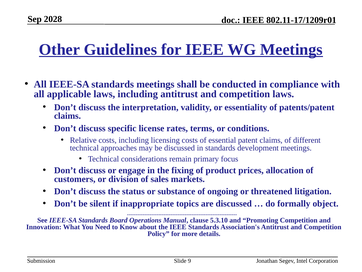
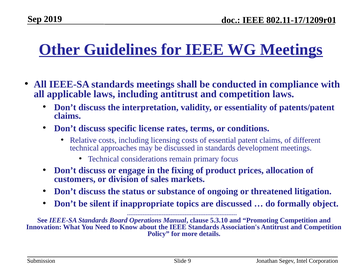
2028: 2028 -> 2019
